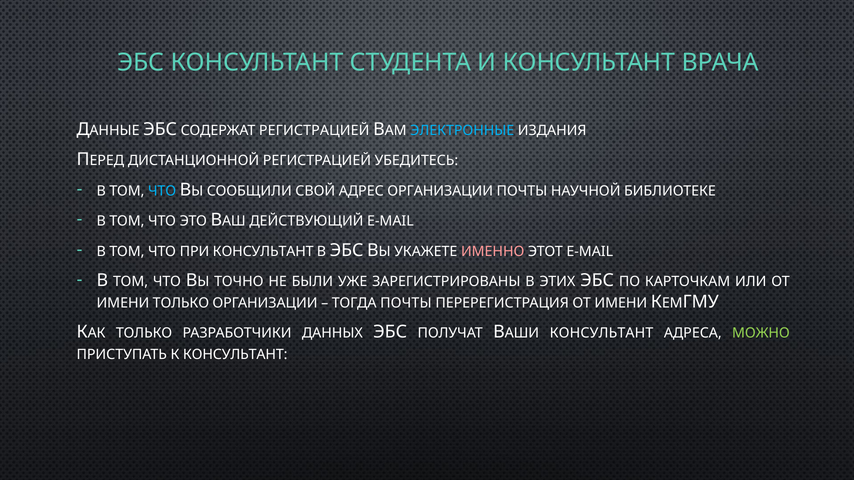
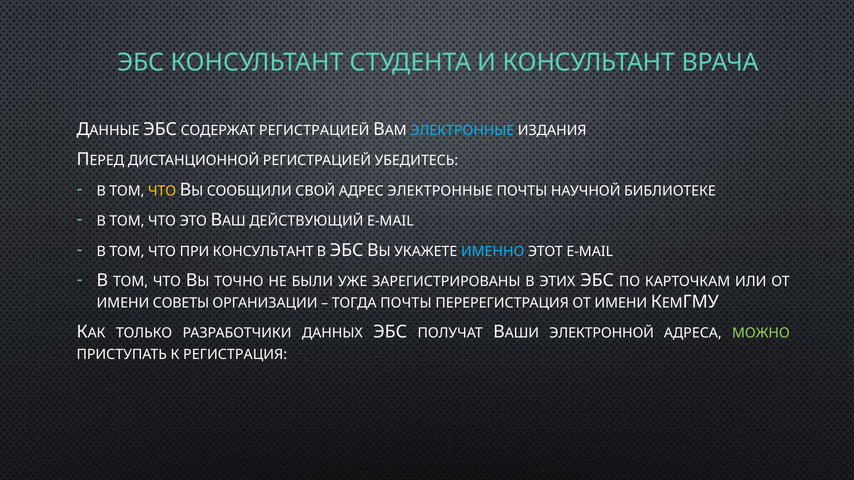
ЧТО at (162, 191) colour: light blue -> yellow
АДРЕС ОРГАНИЗАЦИИ: ОРГАНИЗАЦИИ -> ЭЛЕКТРОННЫЕ
ИМЕННО colour: pink -> light blue
ИМЕНИ ТОЛЬКО: ТОЛЬКО -> СОВЕТЫ
КОНСУЛЬТАНТ at (601, 334): КОНСУЛЬТАНТ -> ЭЛЕКТРОННОЙ
К КОНСУЛЬТАНТ: КОНСУЛЬТАНТ -> РЕГИСТРАЦИЯ
